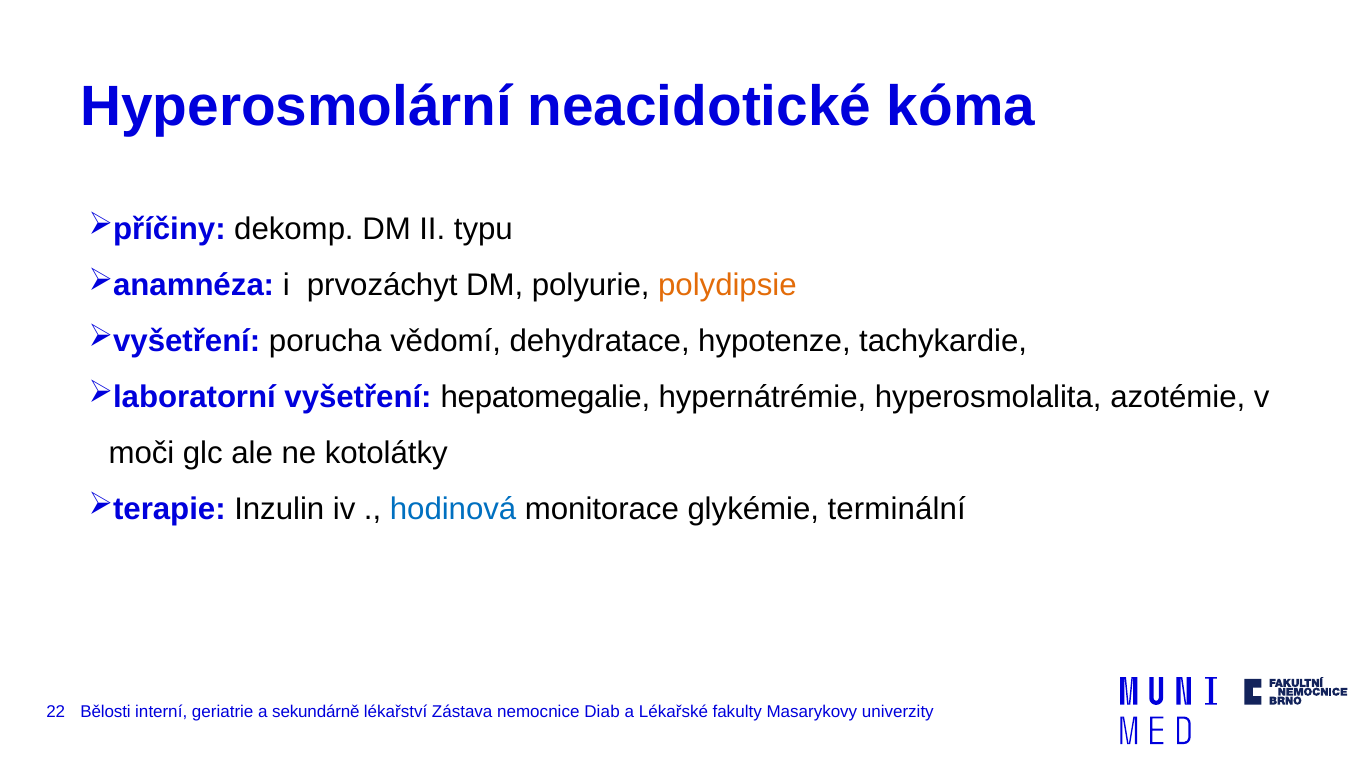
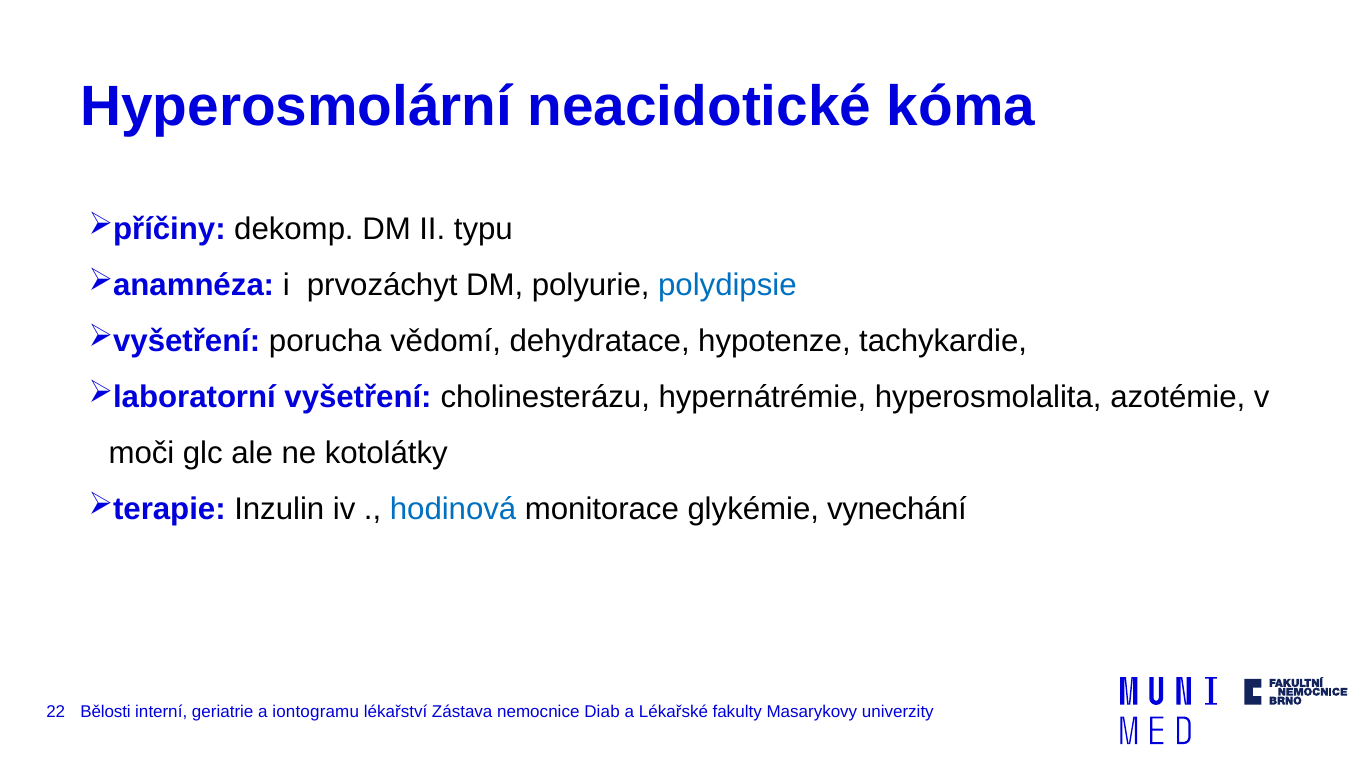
polydipsie colour: orange -> blue
hepatomegalie: hepatomegalie -> cholinesterázu
terminální: terminální -> vynechání
sekundárně: sekundárně -> iontogramu
